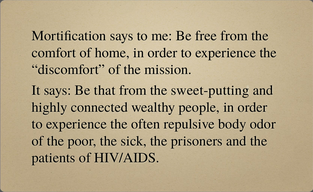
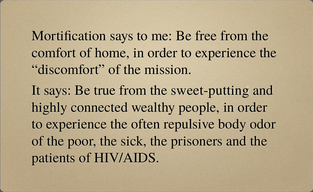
that: that -> true
